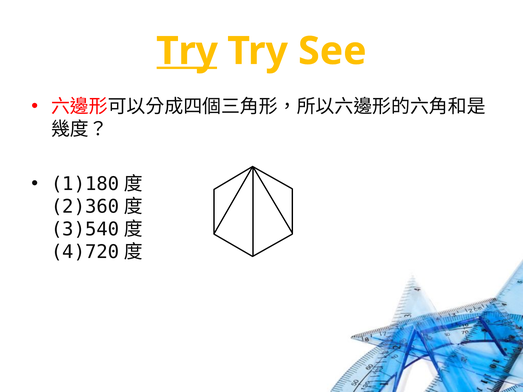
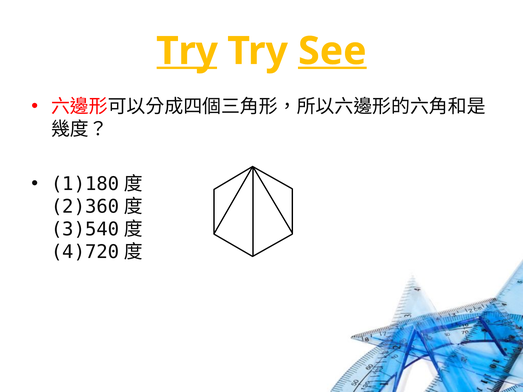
See underline: none -> present
